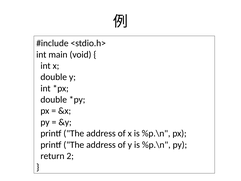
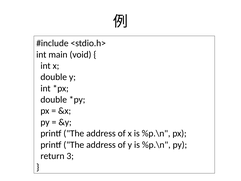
2: 2 -> 3
